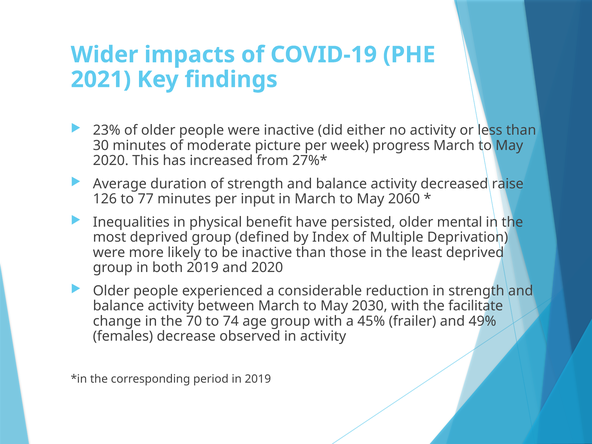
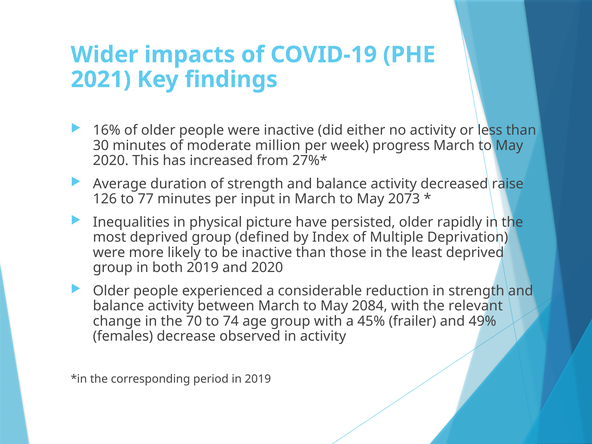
23%: 23% -> 16%
picture: picture -> million
2060: 2060 -> 2073
benefit: benefit -> picture
mental: mental -> rapidly
2030: 2030 -> 2084
facilitate: facilitate -> relevant
